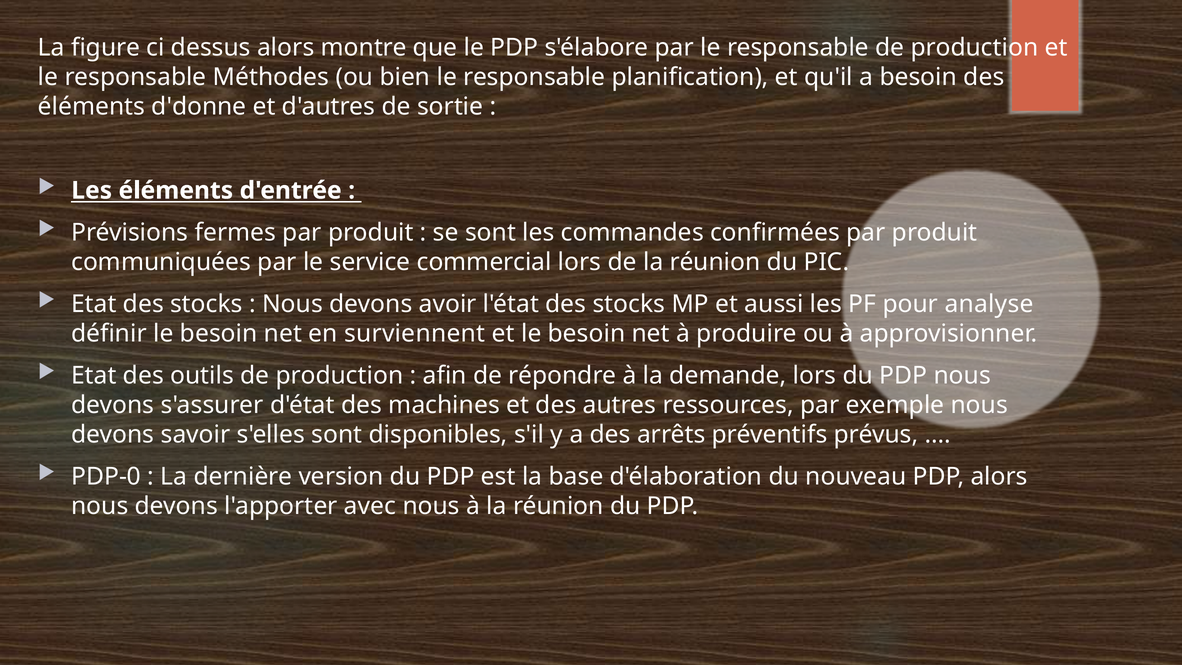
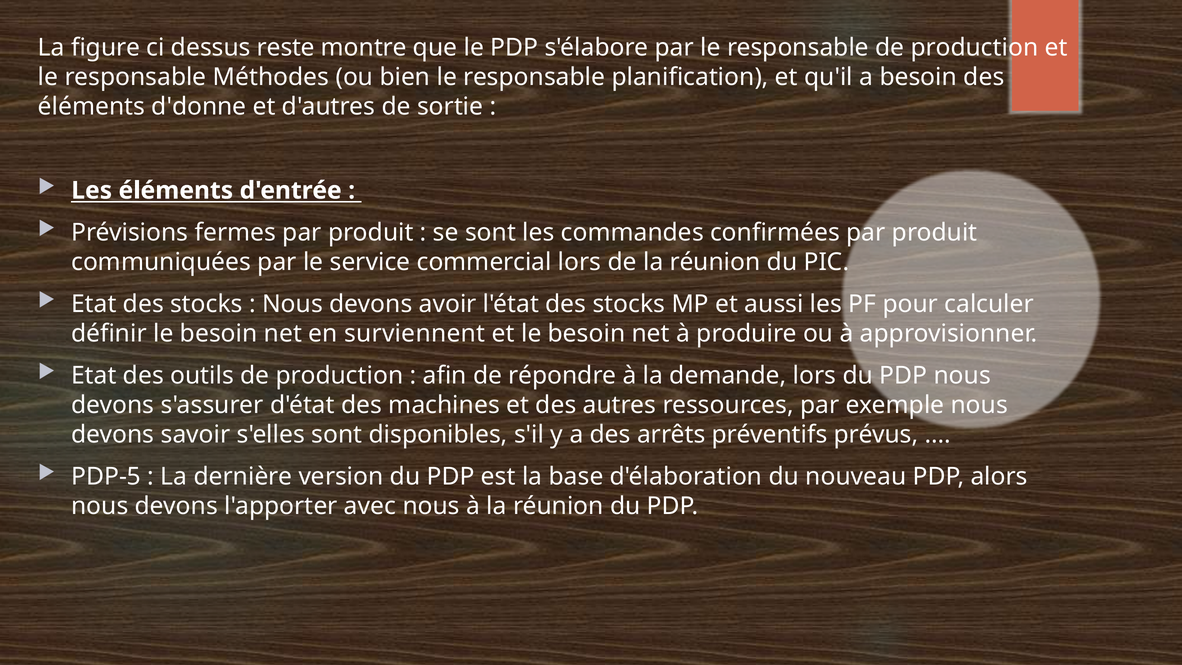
dessus alors: alors -> reste
analyse: analyse -> calculer
PDP-0: PDP-0 -> PDP-5
